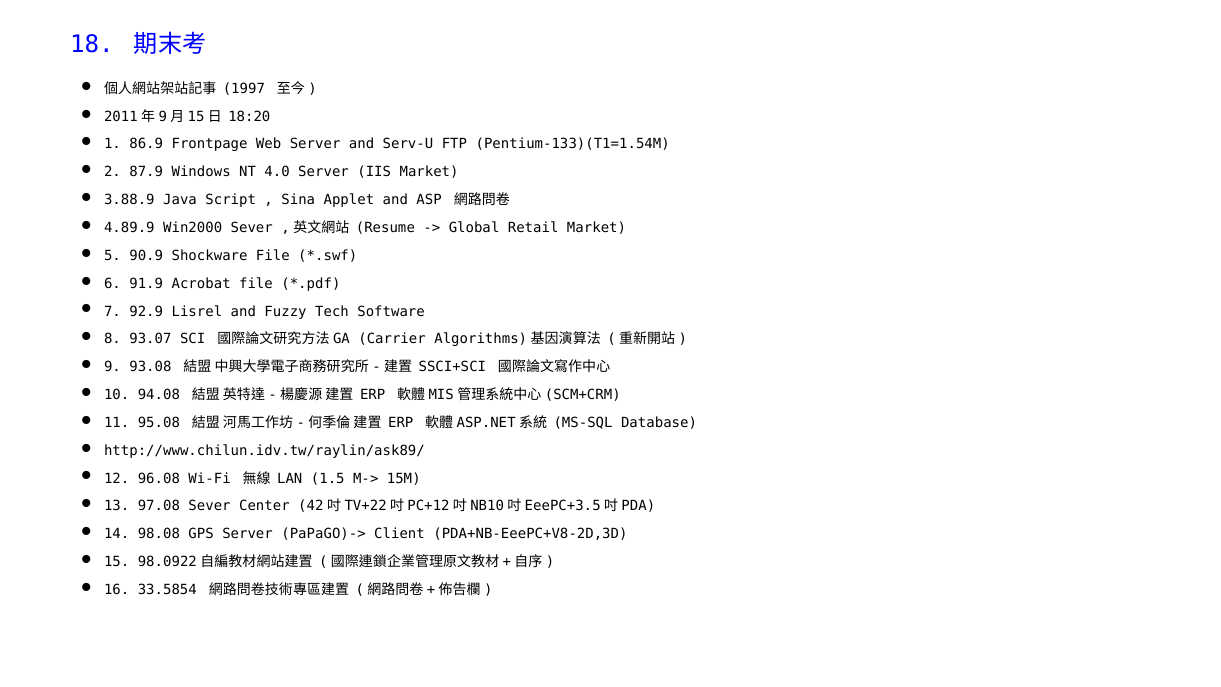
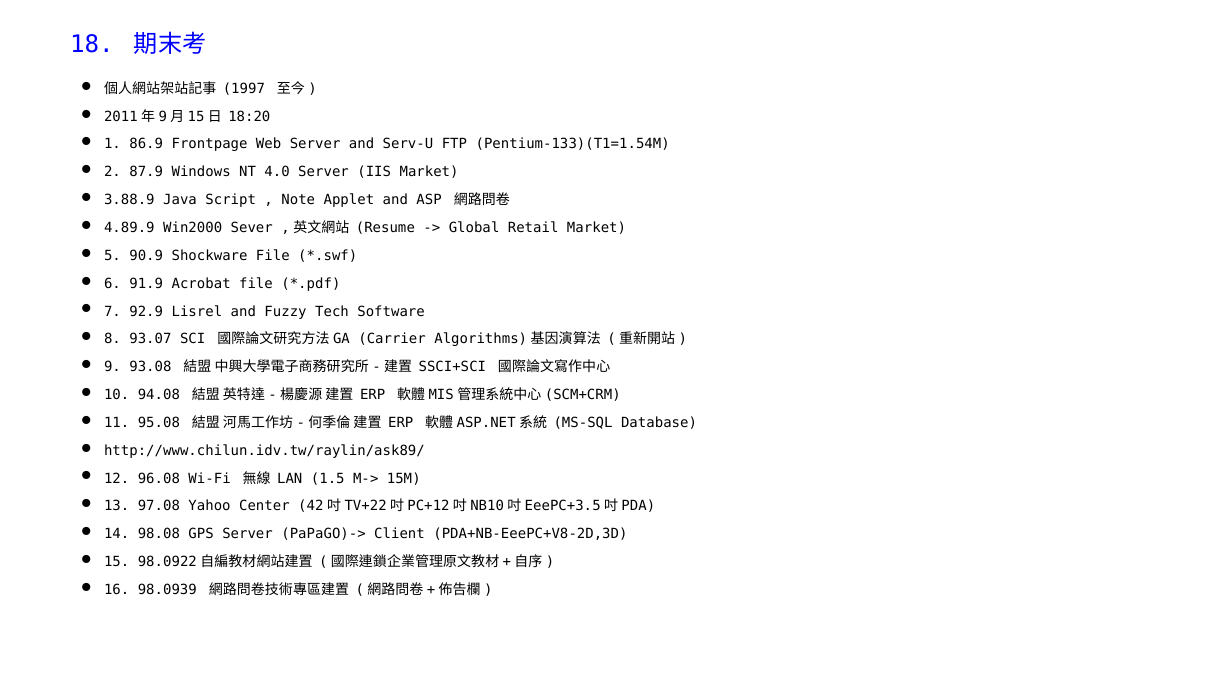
Sina: Sina -> Note
97.08 Sever: Sever -> Yahoo
33.5854: 33.5854 -> 98.0939
